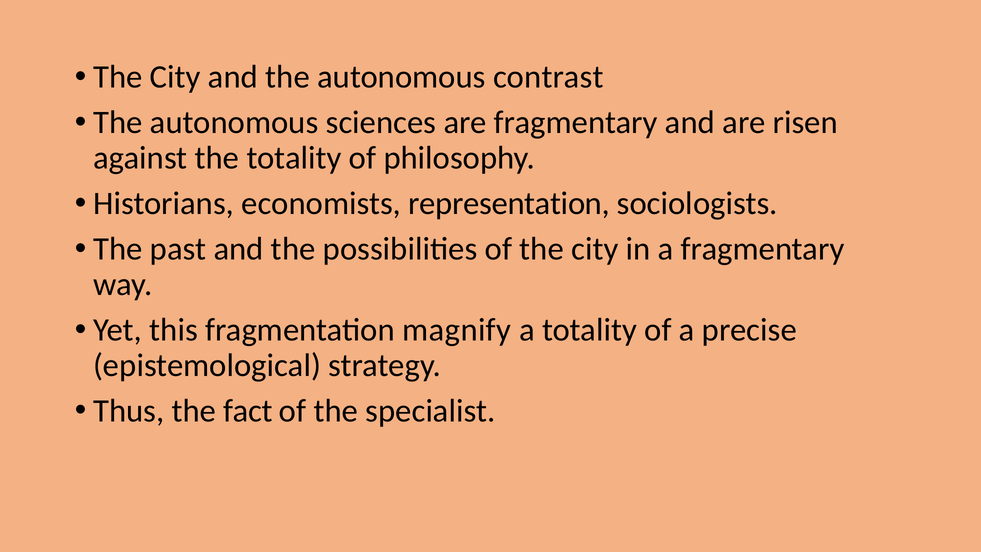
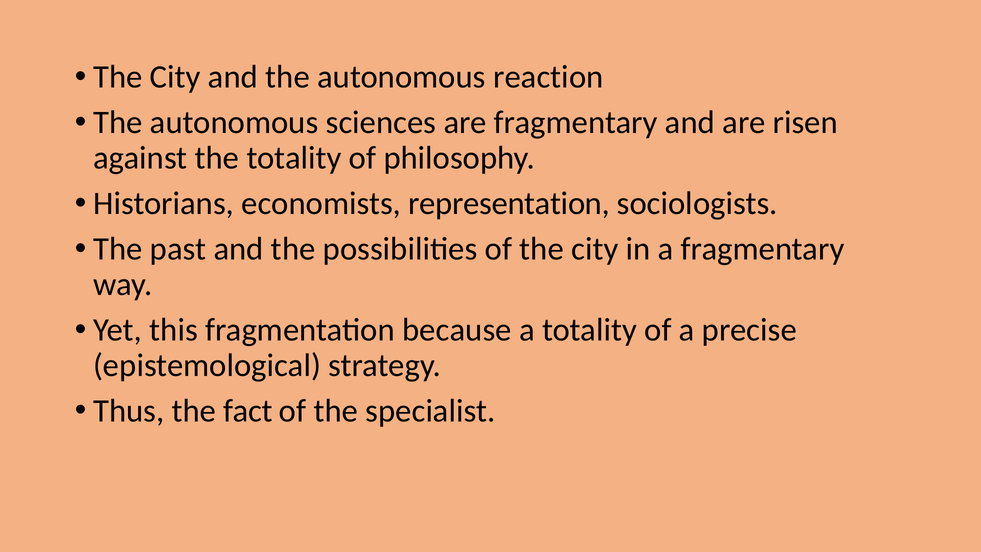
contrast: contrast -> reaction
magnify: magnify -> because
